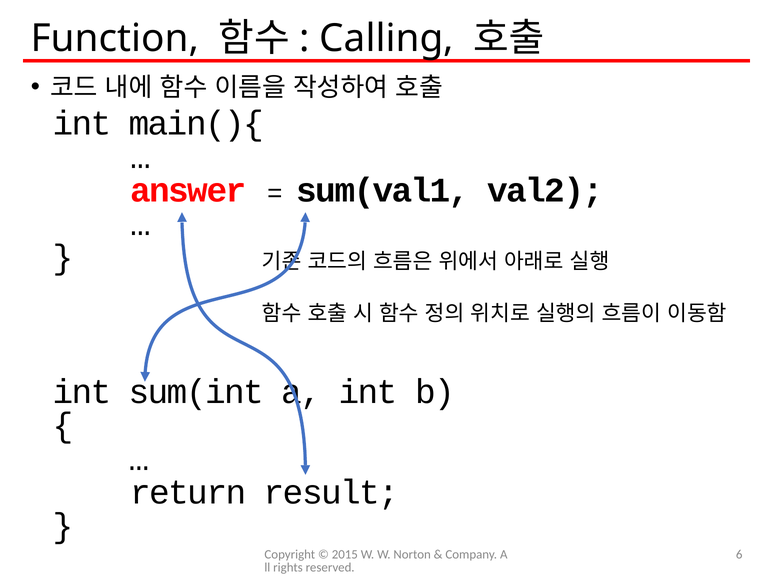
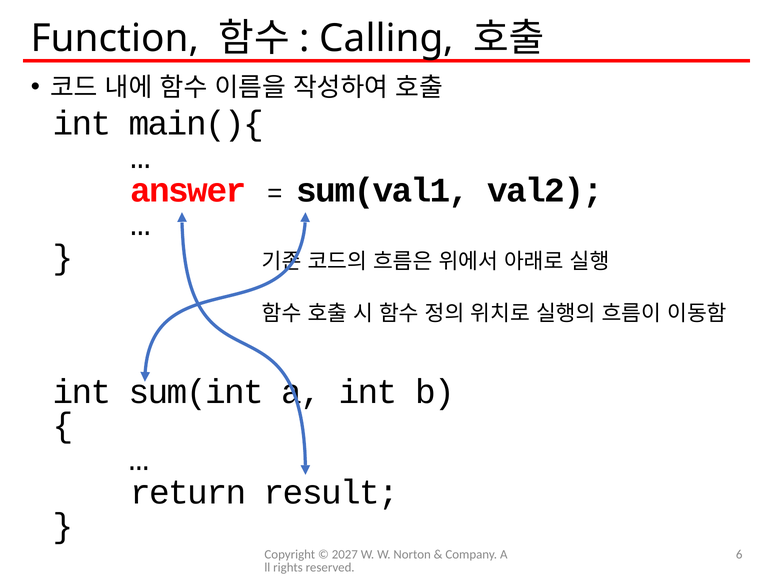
2015: 2015 -> 2027
